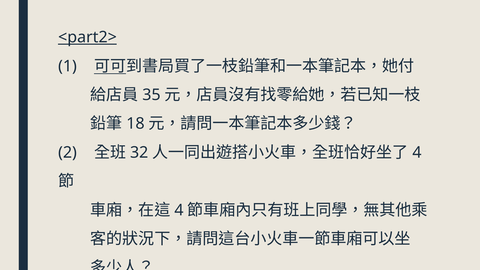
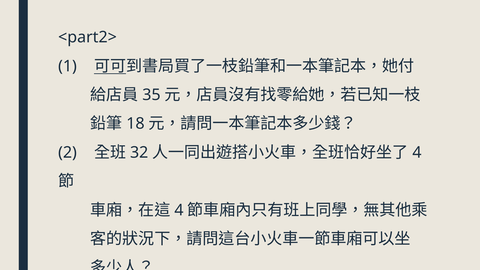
<part2> underline: present -> none
